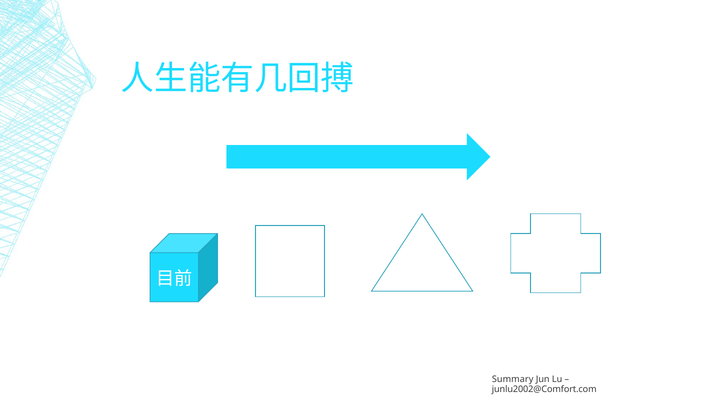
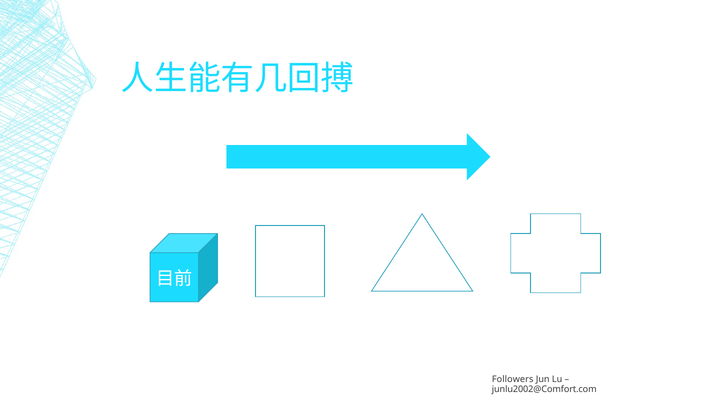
Summary: Summary -> Followers
